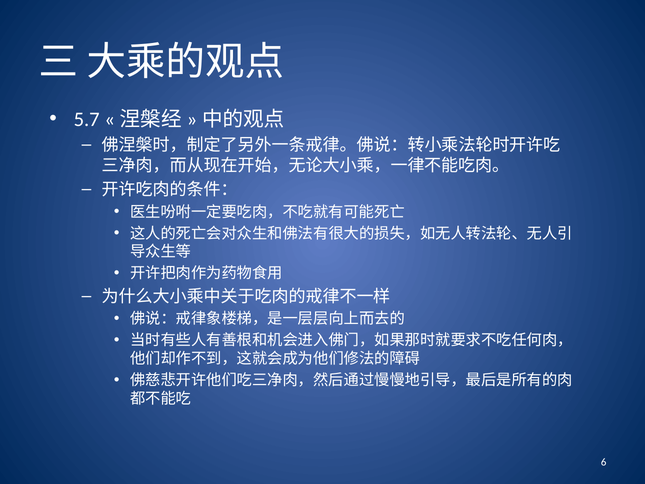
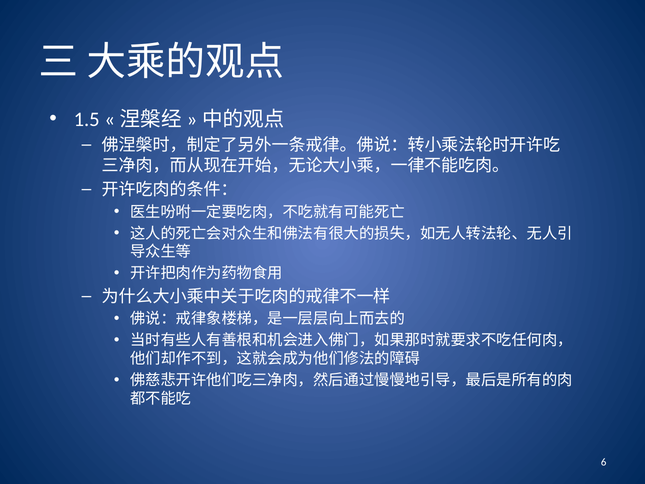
5.7: 5.7 -> 1.5
